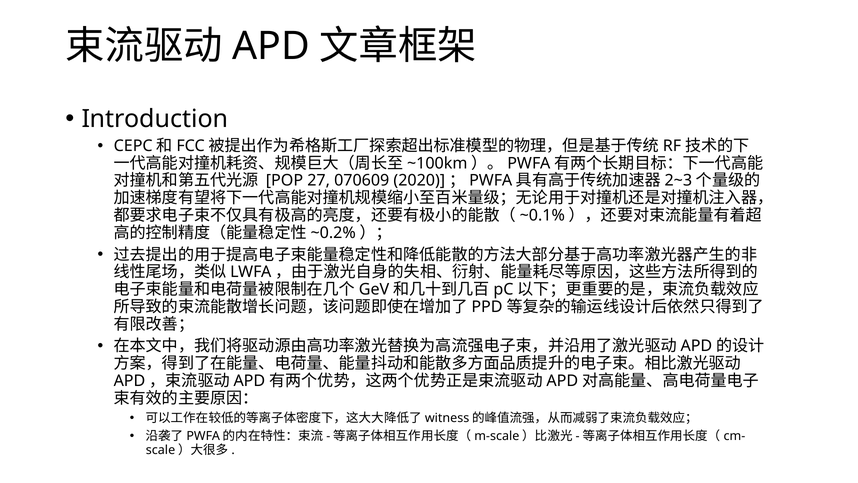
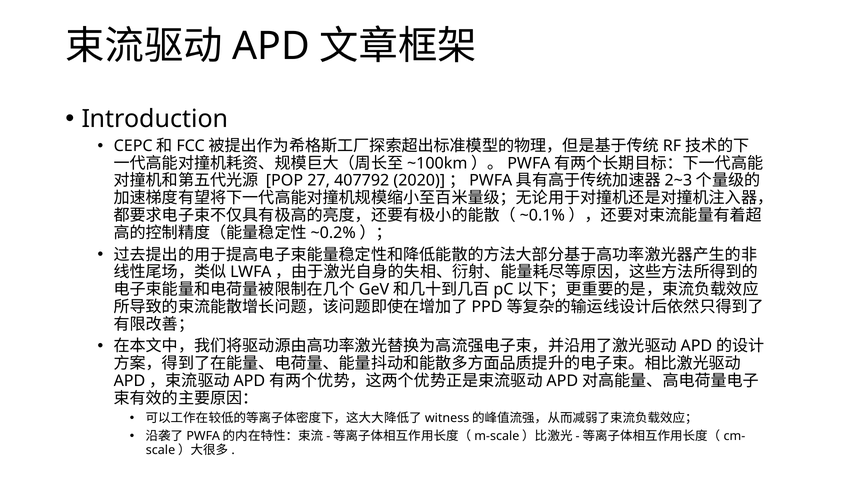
070609: 070609 -> 407792
